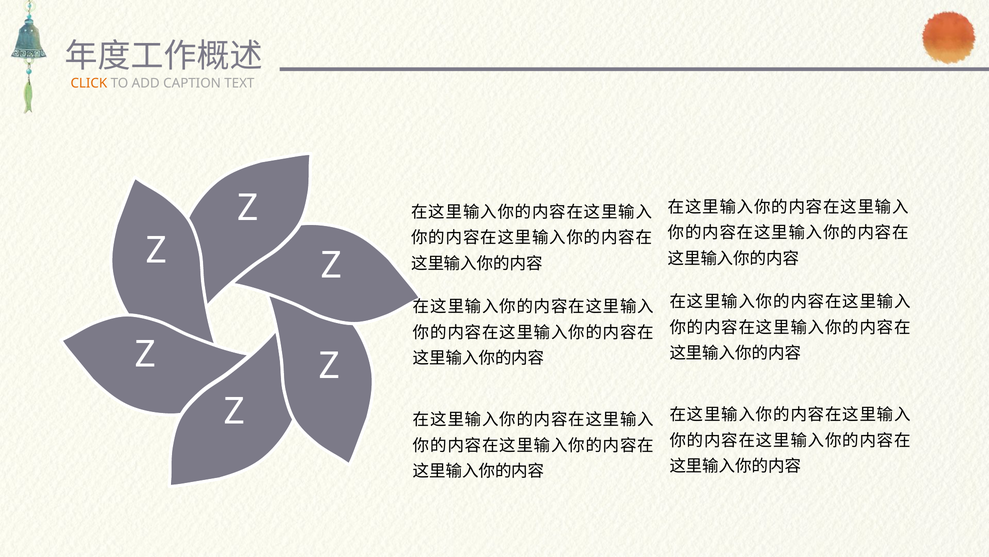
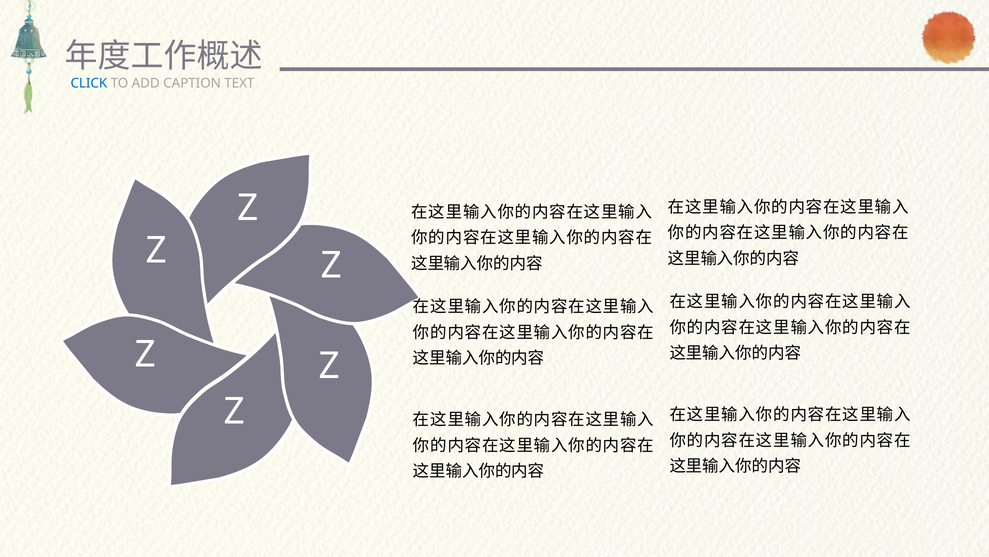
CLICK colour: orange -> blue
